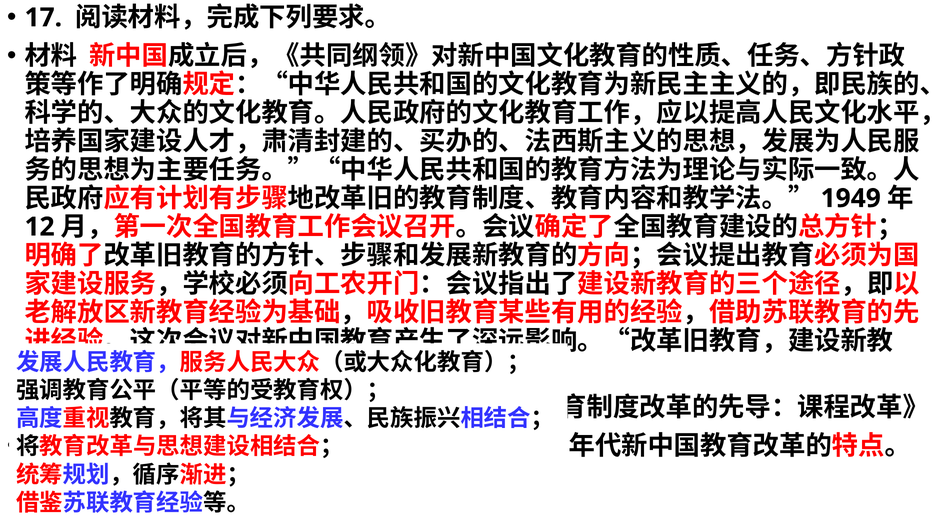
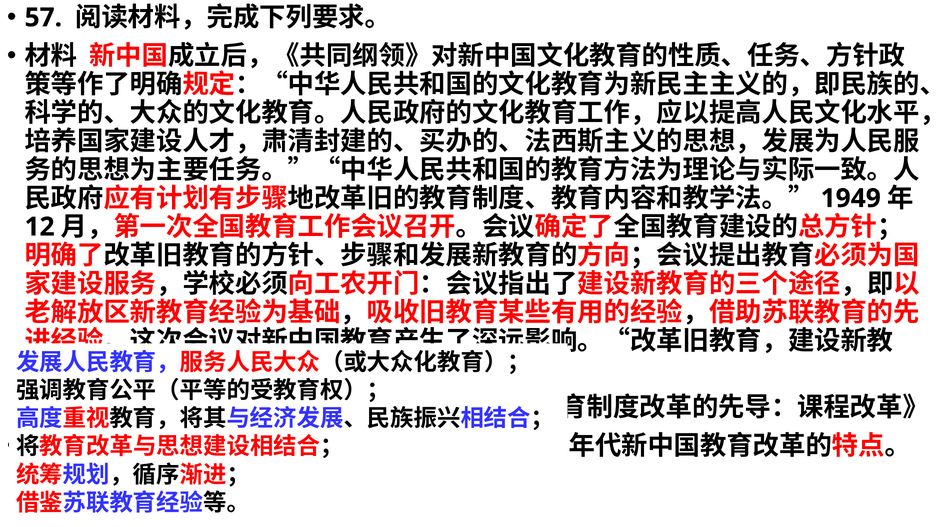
17: 17 -> 57
